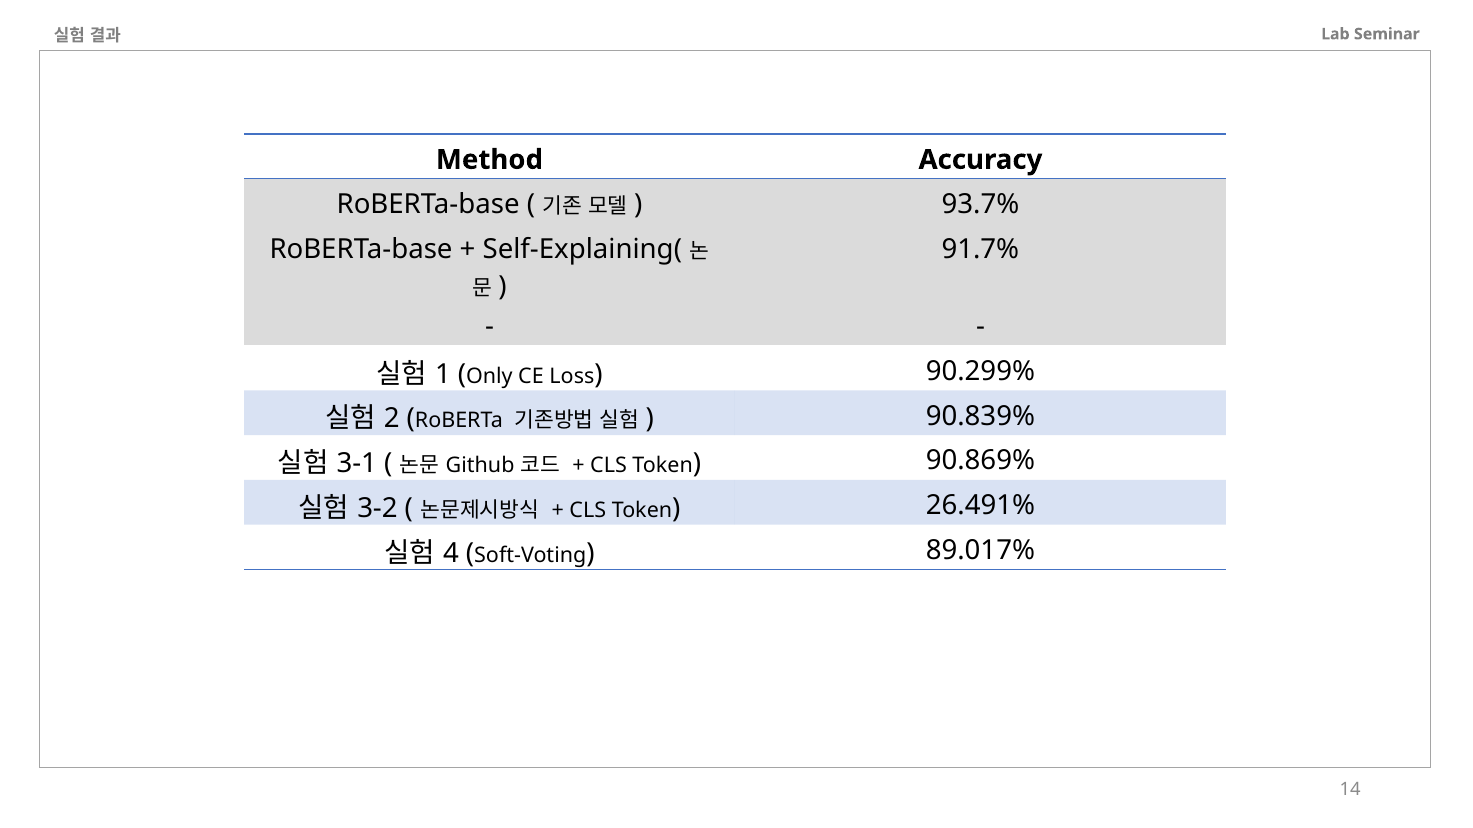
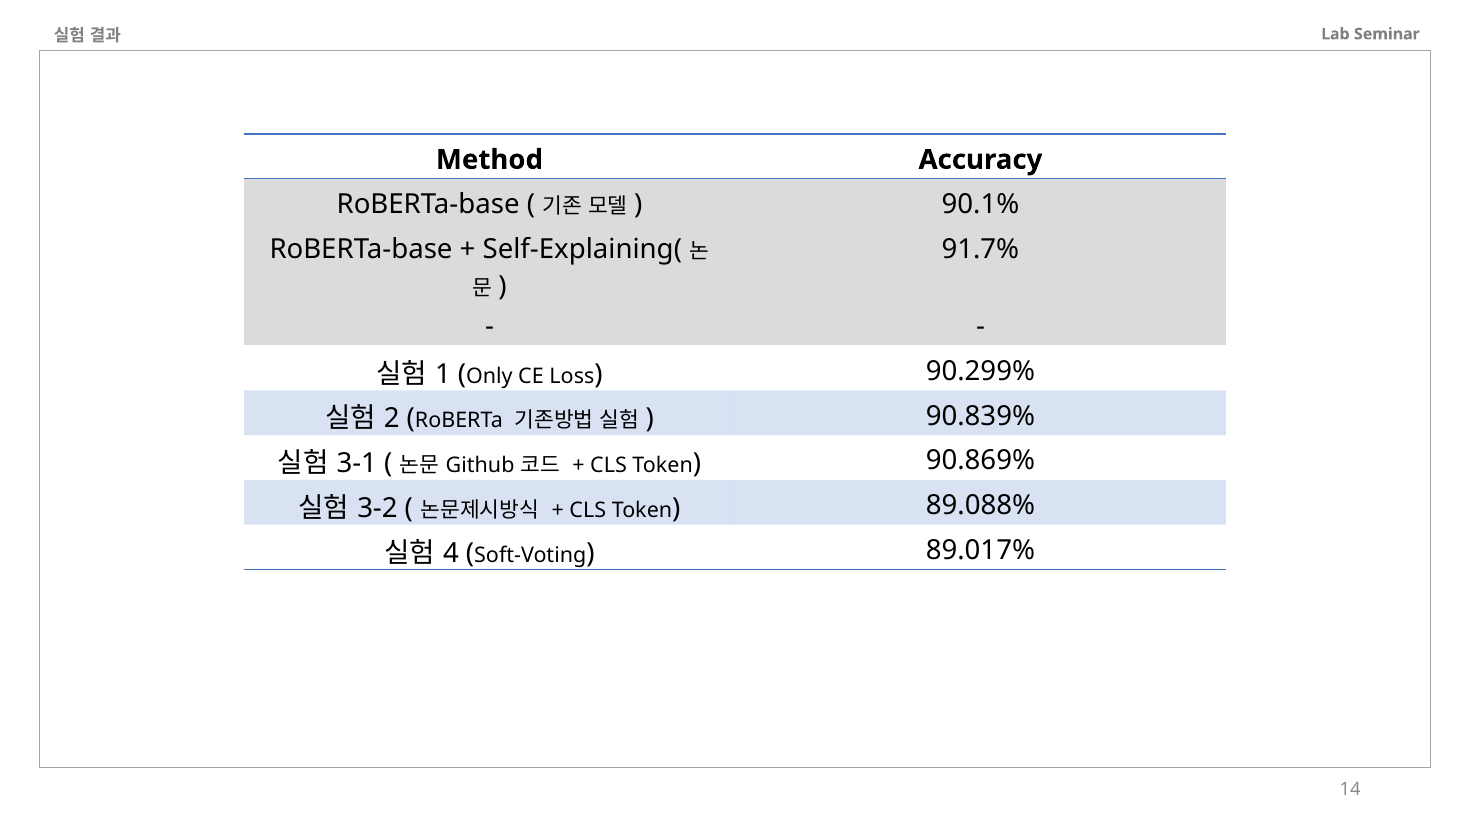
93.7%: 93.7% -> 90.1%
26.491%: 26.491% -> 89.088%
